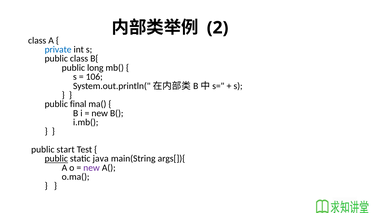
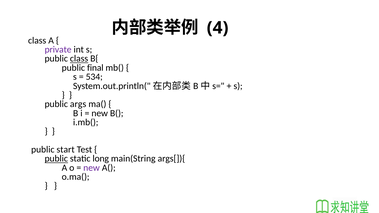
2: 2 -> 4
private colour: blue -> purple
class at (79, 59) underline: none -> present
long: long -> final
106: 106 -> 534
final: final -> args
java: java -> long
